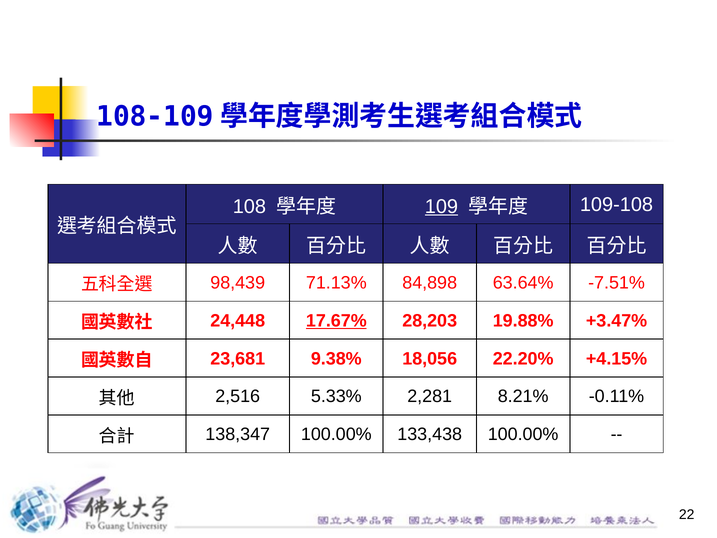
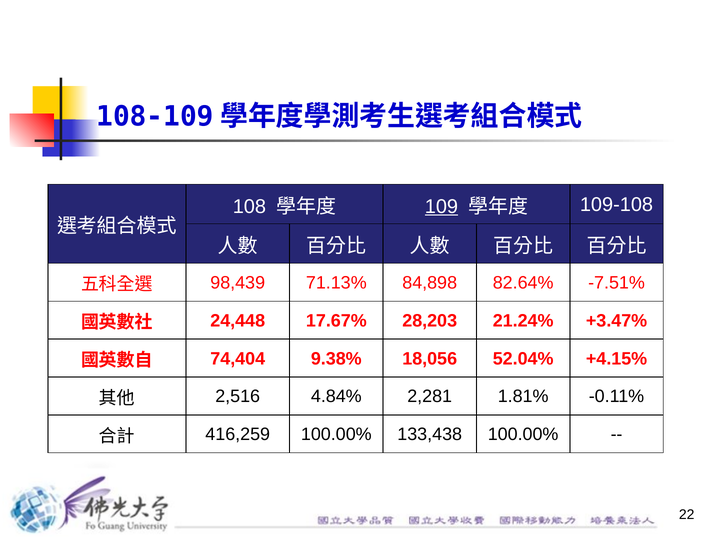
63.64%: 63.64% -> 82.64%
17.67% underline: present -> none
19.88%: 19.88% -> 21.24%
23,681: 23,681 -> 74,404
22.20%: 22.20% -> 52.04%
5.33%: 5.33% -> 4.84%
8.21%: 8.21% -> 1.81%
138,347: 138,347 -> 416,259
